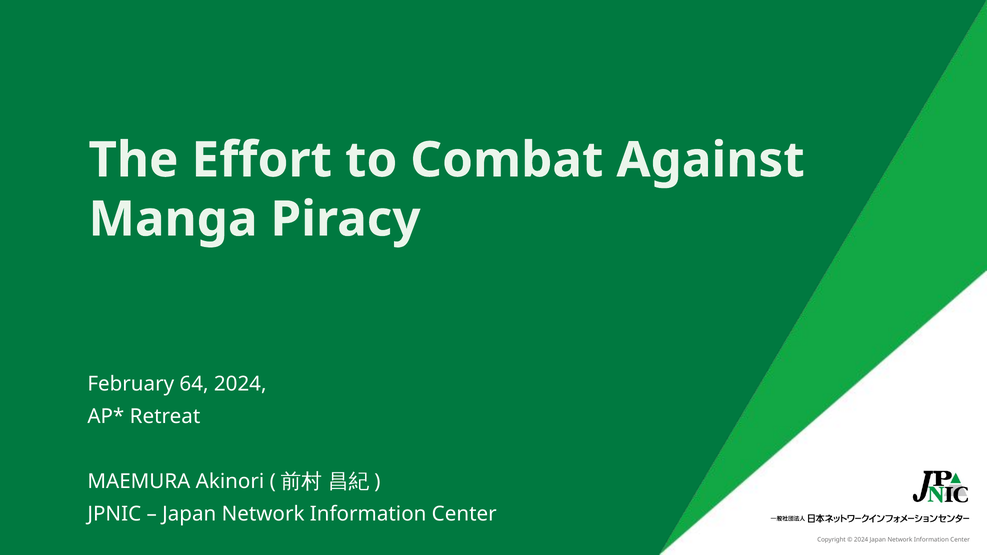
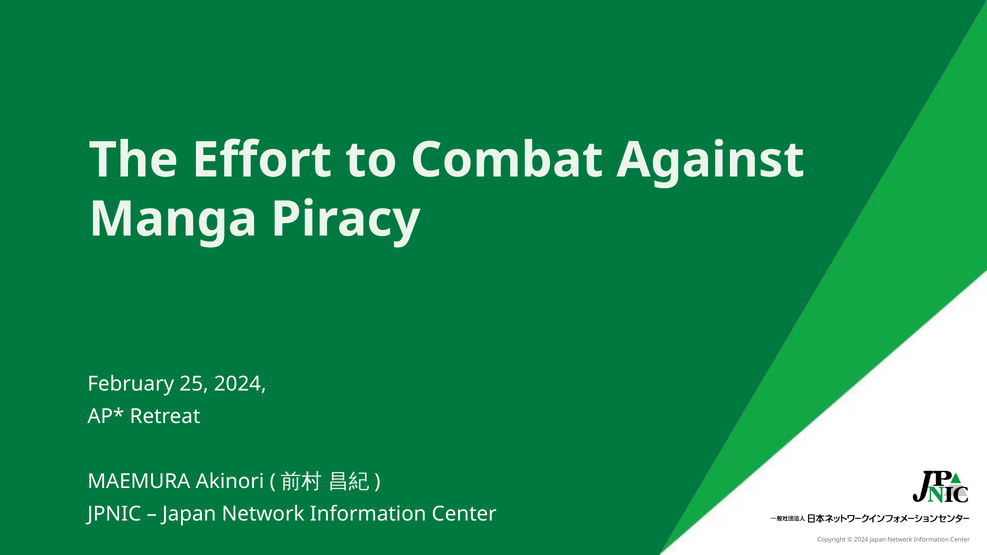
64: 64 -> 25
